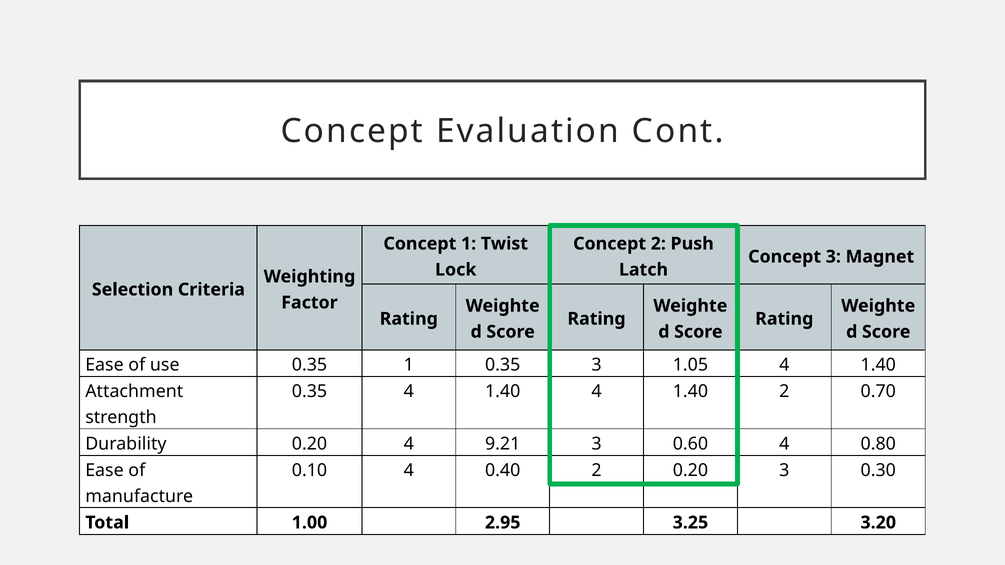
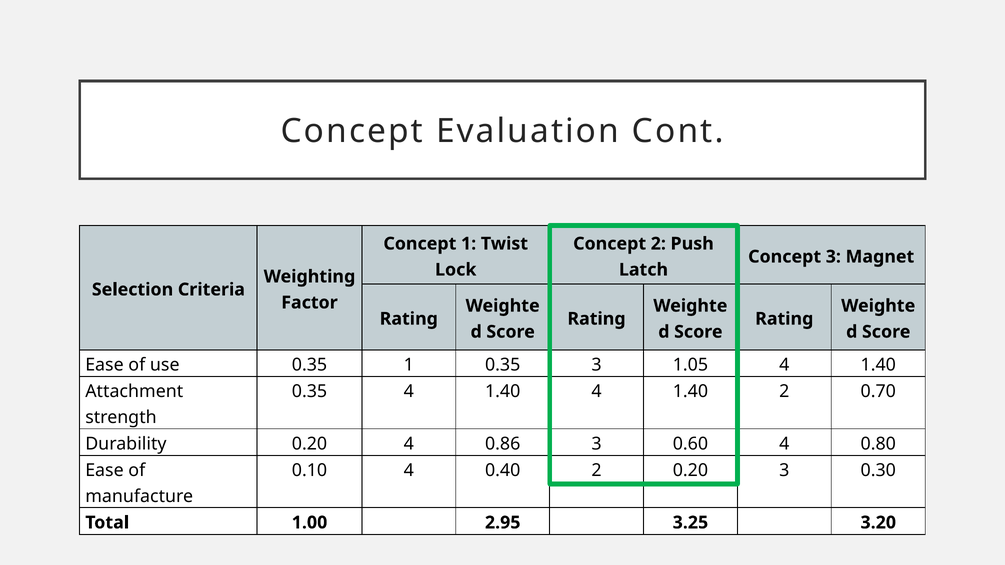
9.21: 9.21 -> 0.86
